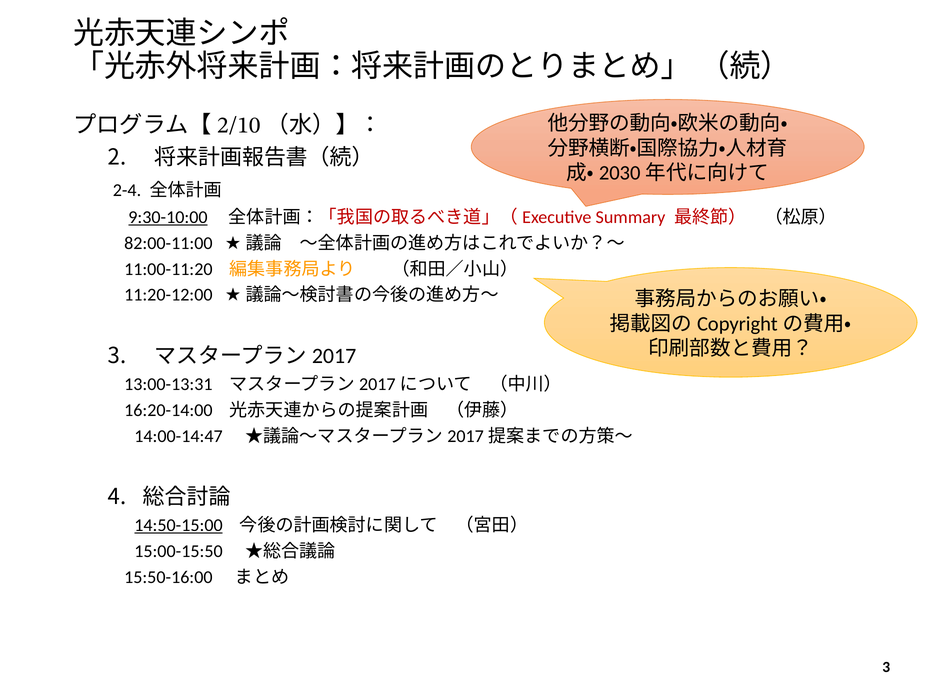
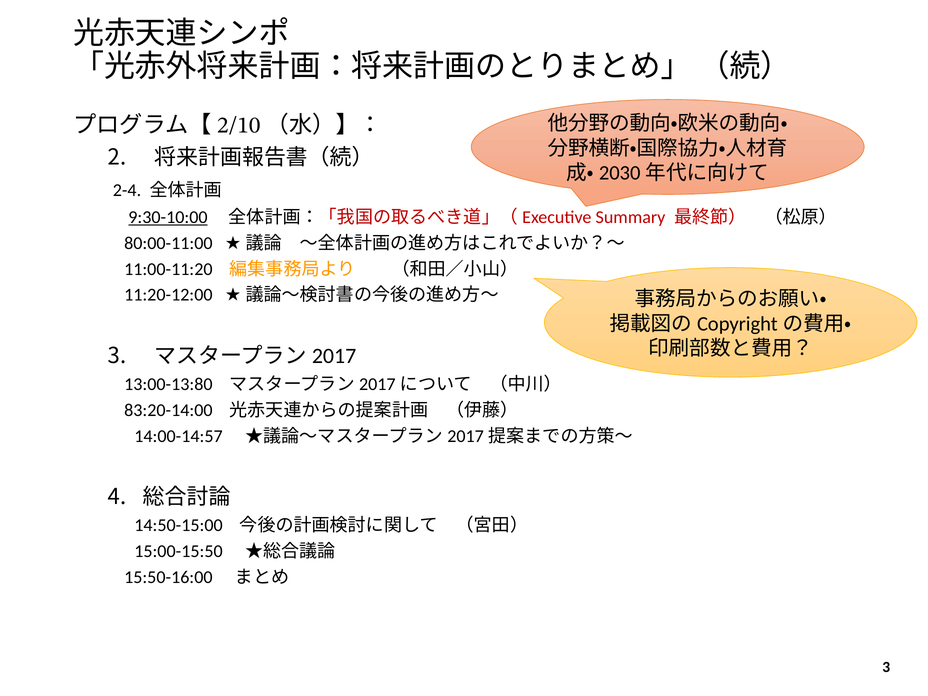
82:00-11:00: 82:00-11:00 -> 80:00-11:00
13:00-13:31: 13:00-13:31 -> 13:00-13:80
16:20-14:00: 16:20-14:00 -> 83:20-14:00
14:00-14:47: 14:00-14:47 -> 14:00-14:57
14:50-15:00 underline: present -> none
